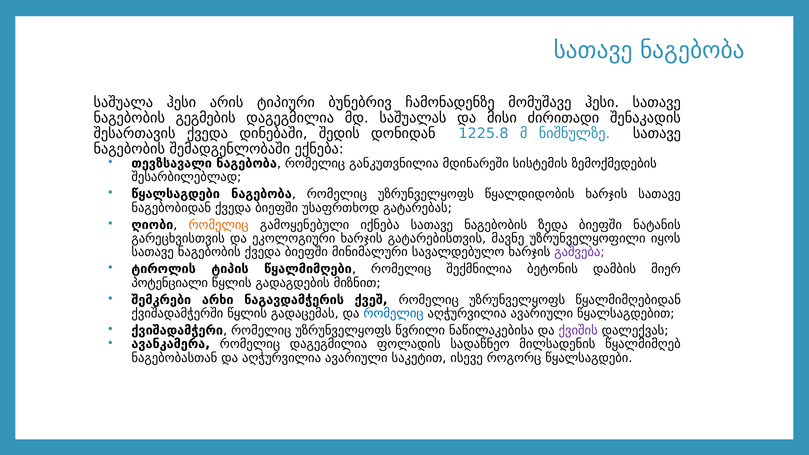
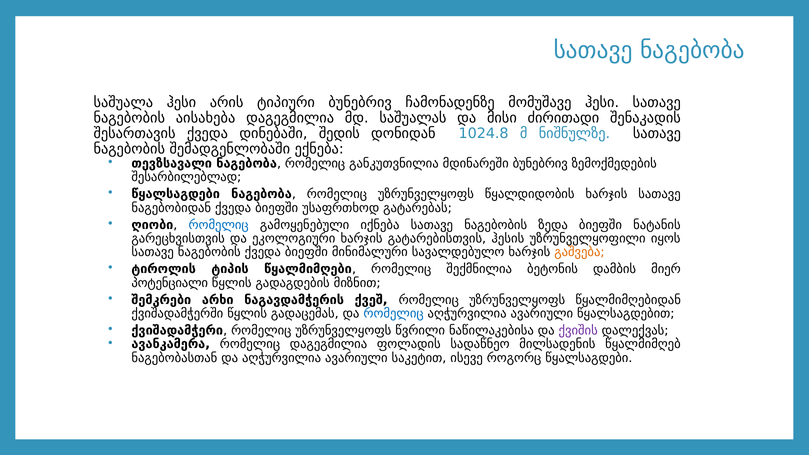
გეგმების: გეგმების -> აისახება
1225.8: 1225.8 -> 1024.8
მდინარეში სისტემის: სისტემის -> ბუნებრივ
რომელიც at (219, 225) colour: orange -> blue
მავნე: მავნე -> ჰესის
გაშვება colour: purple -> orange
